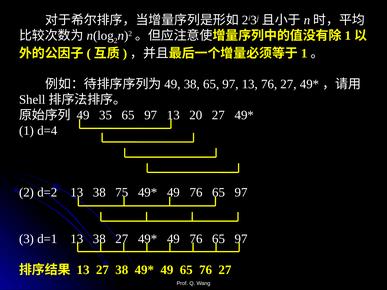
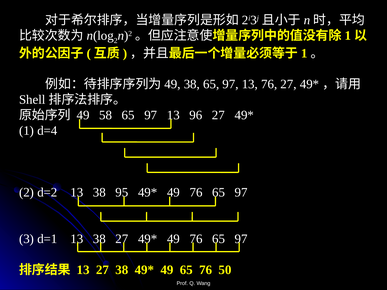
35: 35 -> 58
20: 20 -> 96
75: 75 -> 95
65 76 27: 27 -> 50
